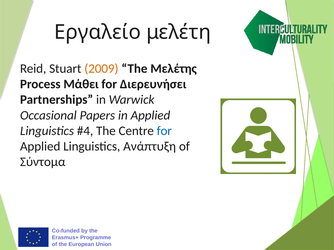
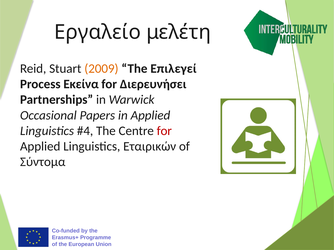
Μελέτης: Μελέτης -> Επιλεγεί
Μάθει: Μάθει -> Εκείνα
for at (164, 131) colour: blue -> red
Ανάπτυξη: Ανάπτυξη -> Εταιρικών
